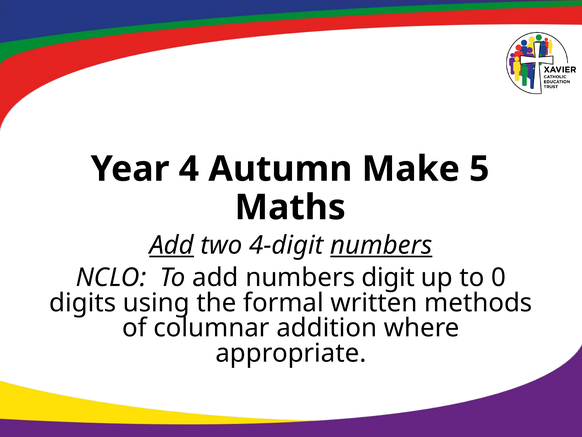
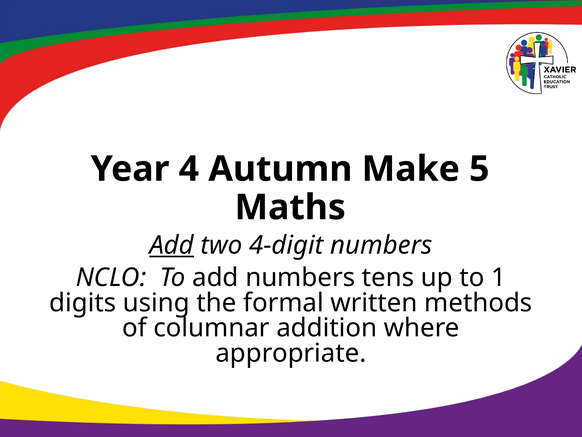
numbers at (381, 245) underline: present -> none
digit: digit -> tens
0: 0 -> 1
